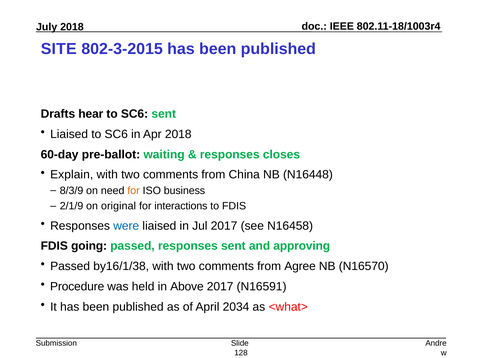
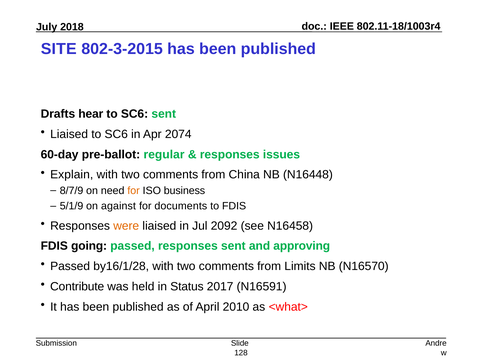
Apr 2018: 2018 -> 2074
waiting: waiting -> regular
closes: closes -> issues
8/3/9: 8/3/9 -> 8/7/9
2/1/9: 2/1/9 -> 5/1/9
original: original -> against
interactions: interactions -> documents
were colour: blue -> orange
Jul 2017: 2017 -> 2092
by16/1/38: by16/1/38 -> by16/1/28
Agree: Agree -> Limits
Procedure: Procedure -> Contribute
Above: Above -> Status
2034: 2034 -> 2010
